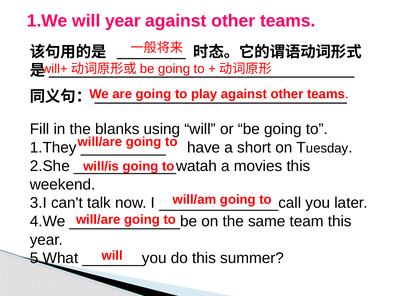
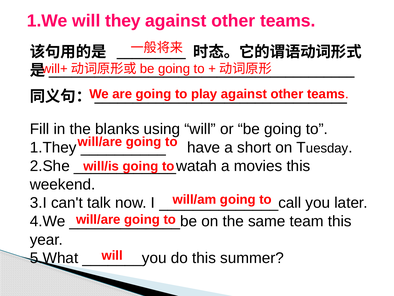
will year: year -> they
